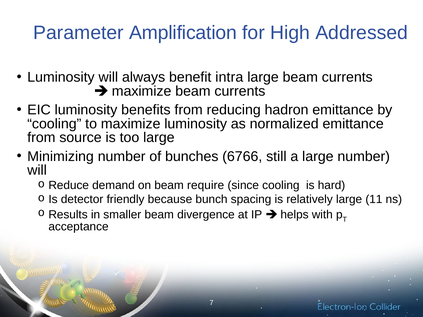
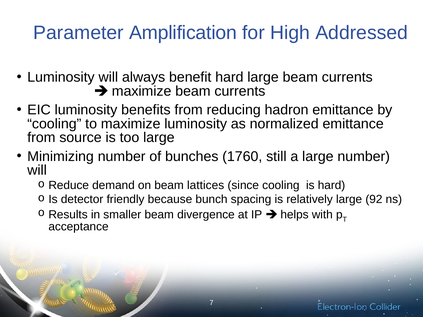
benefit intra: intra -> hard
6766: 6766 -> 1760
require: require -> lattices
11: 11 -> 92
